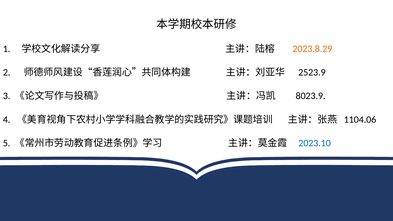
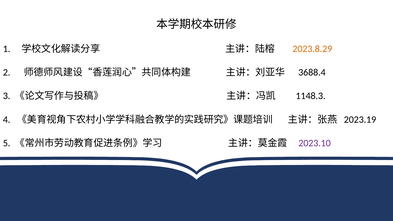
2523.9: 2523.9 -> 3688.4
8023.9: 8023.9 -> 1148.3
1104.06: 1104.06 -> 2023.19
2023.10 colour: blue -> purple
